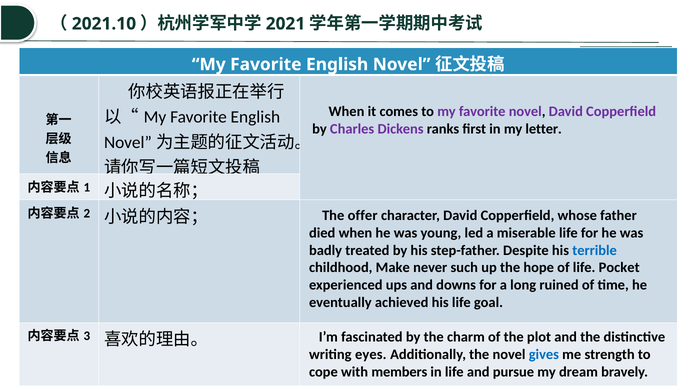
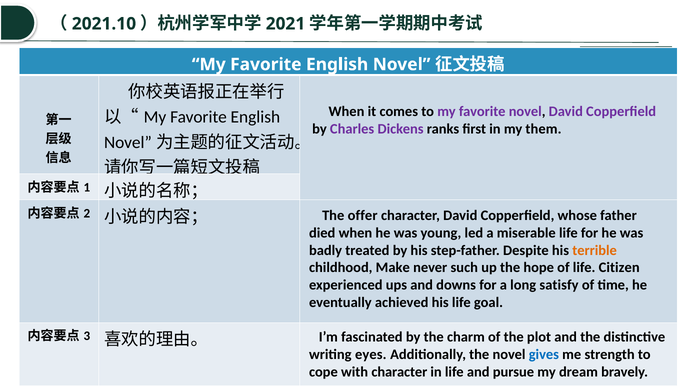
letter: letter -> them
terrible colour: blue -> orange
Pocket: Pocket -> Citizen
ruined: ruined -> satisfy
with members: members -> character
